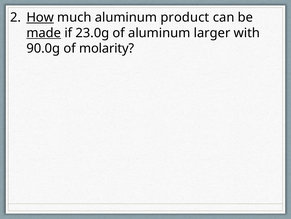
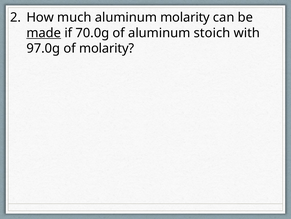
How underline: present -> none
aluminum product: product -> molarity
23.0g: 23.0g -> 70.0g
larger: larger -> stoich
90.0g: 90.0g -> 97.0g
